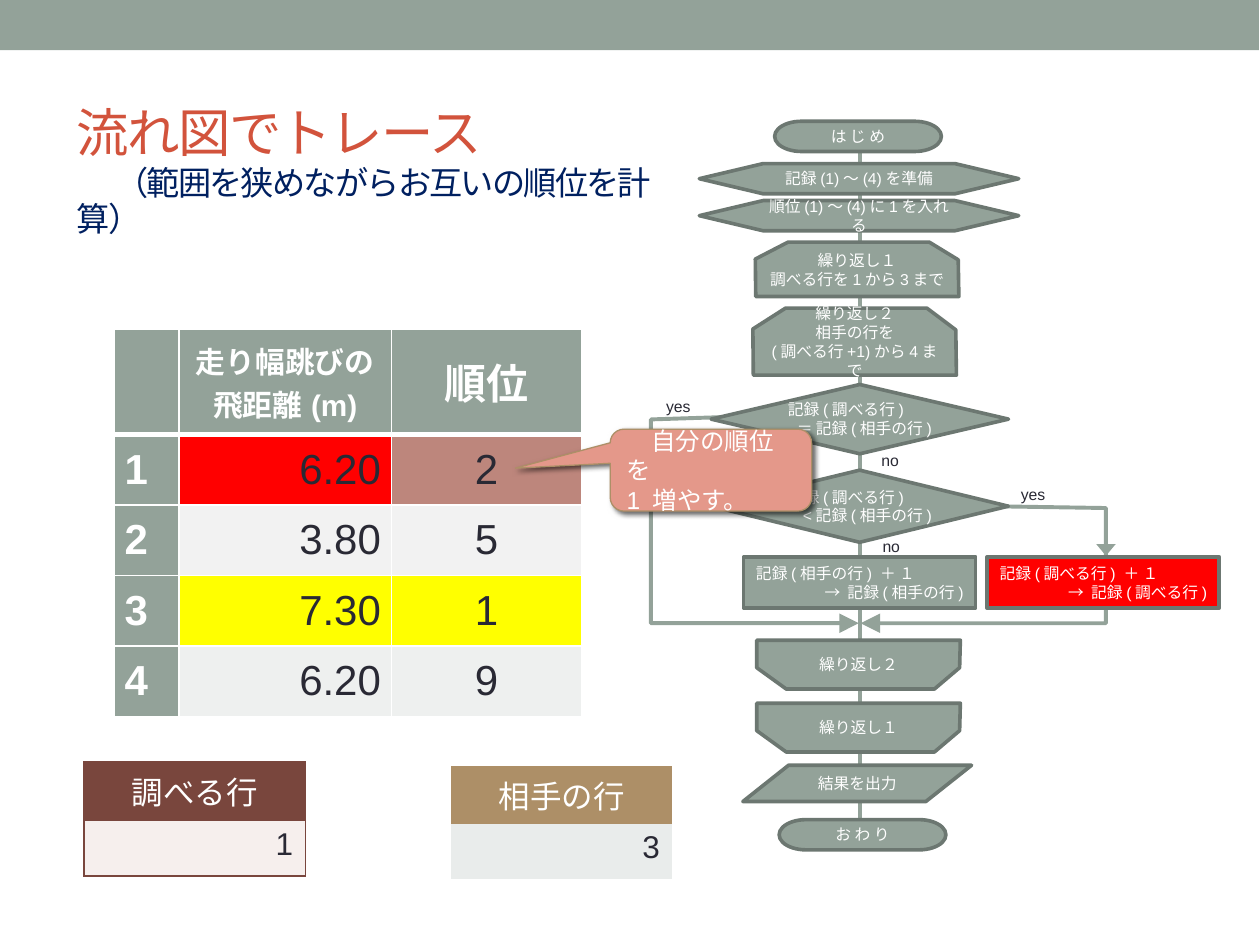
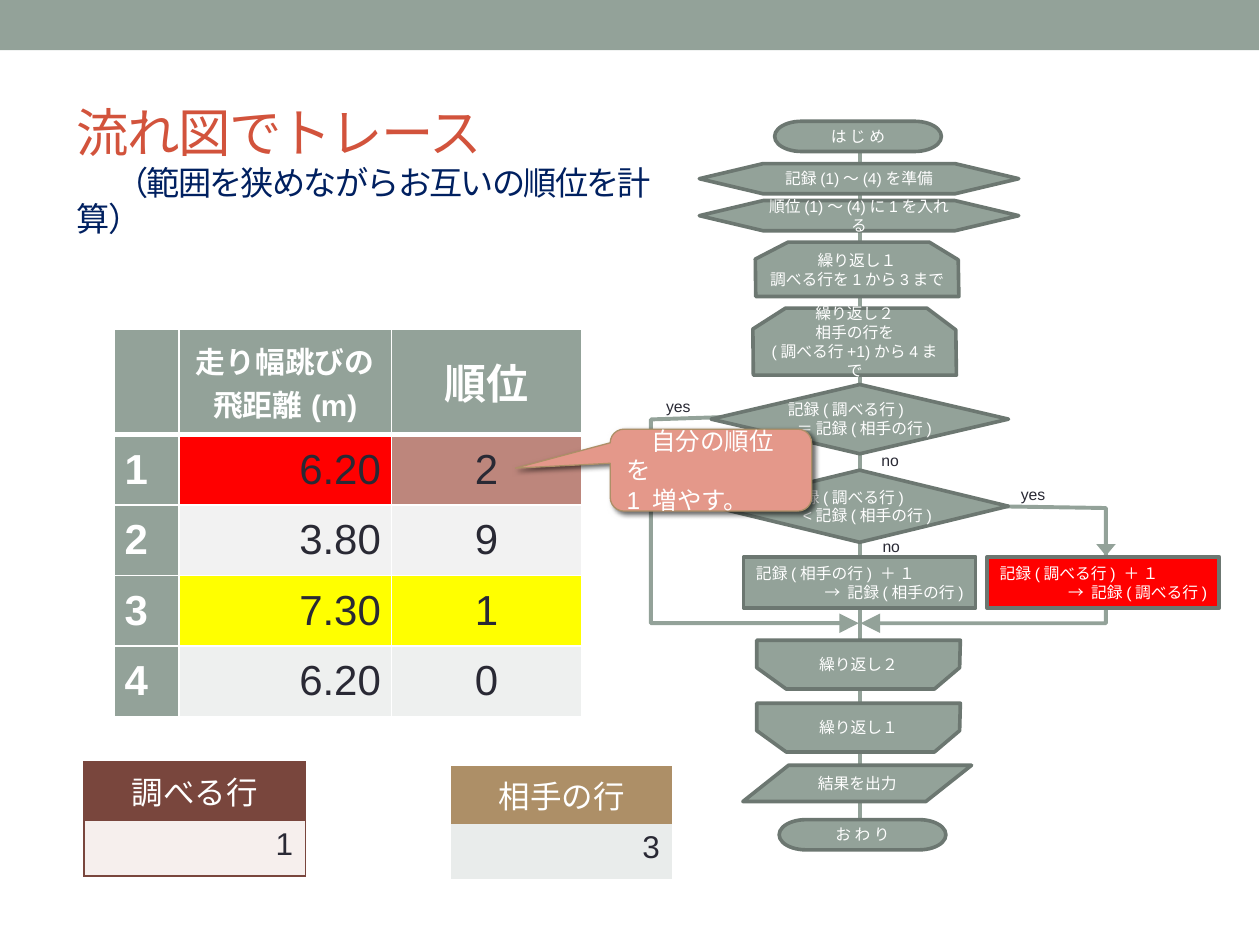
5: 5 -> 9
9: 9 -> 0
